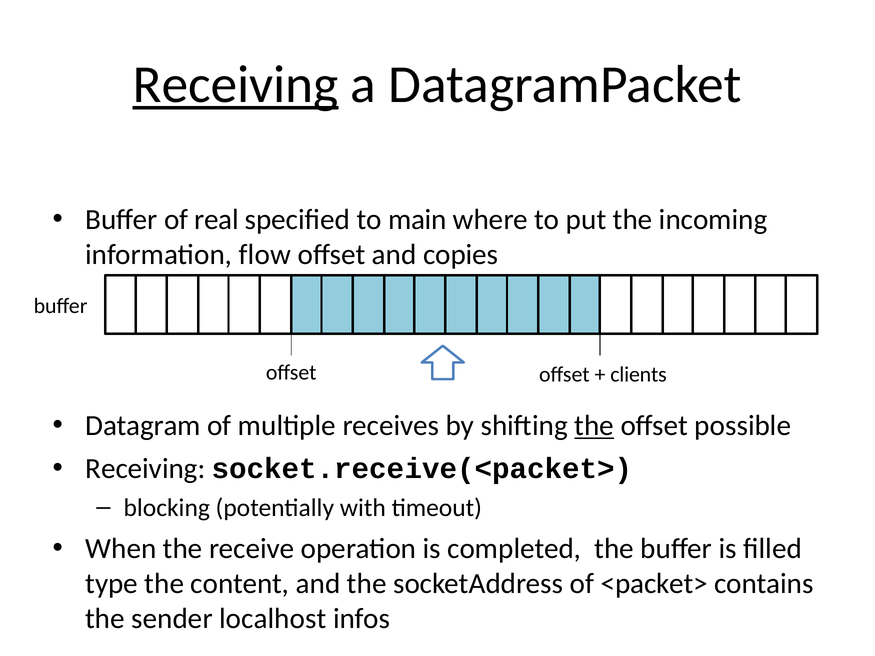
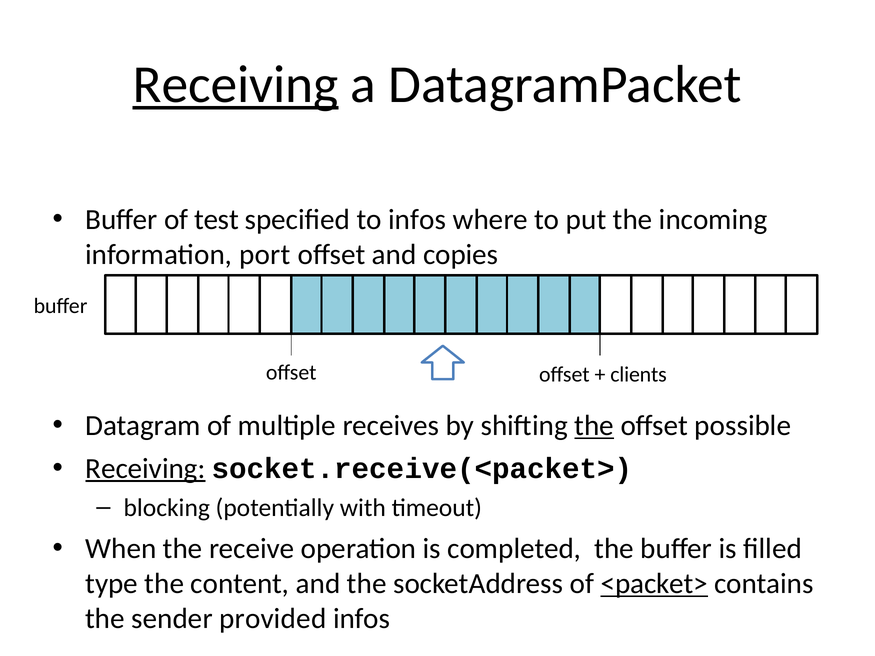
real: real -> test
to main: main -> infos
flow: flow -> port
Receiving at (145, 469) underline: none -> present
<packet> underline: none -> present
localhost: localhost -> provided
